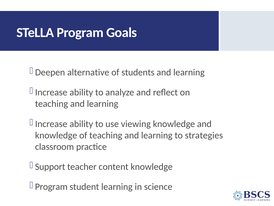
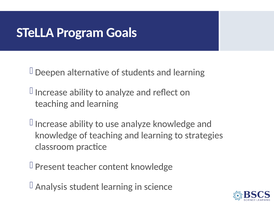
use viewing: viewing -> analyze
Support: Support -> Present
Program at (51, 186): Program -> Analysis
